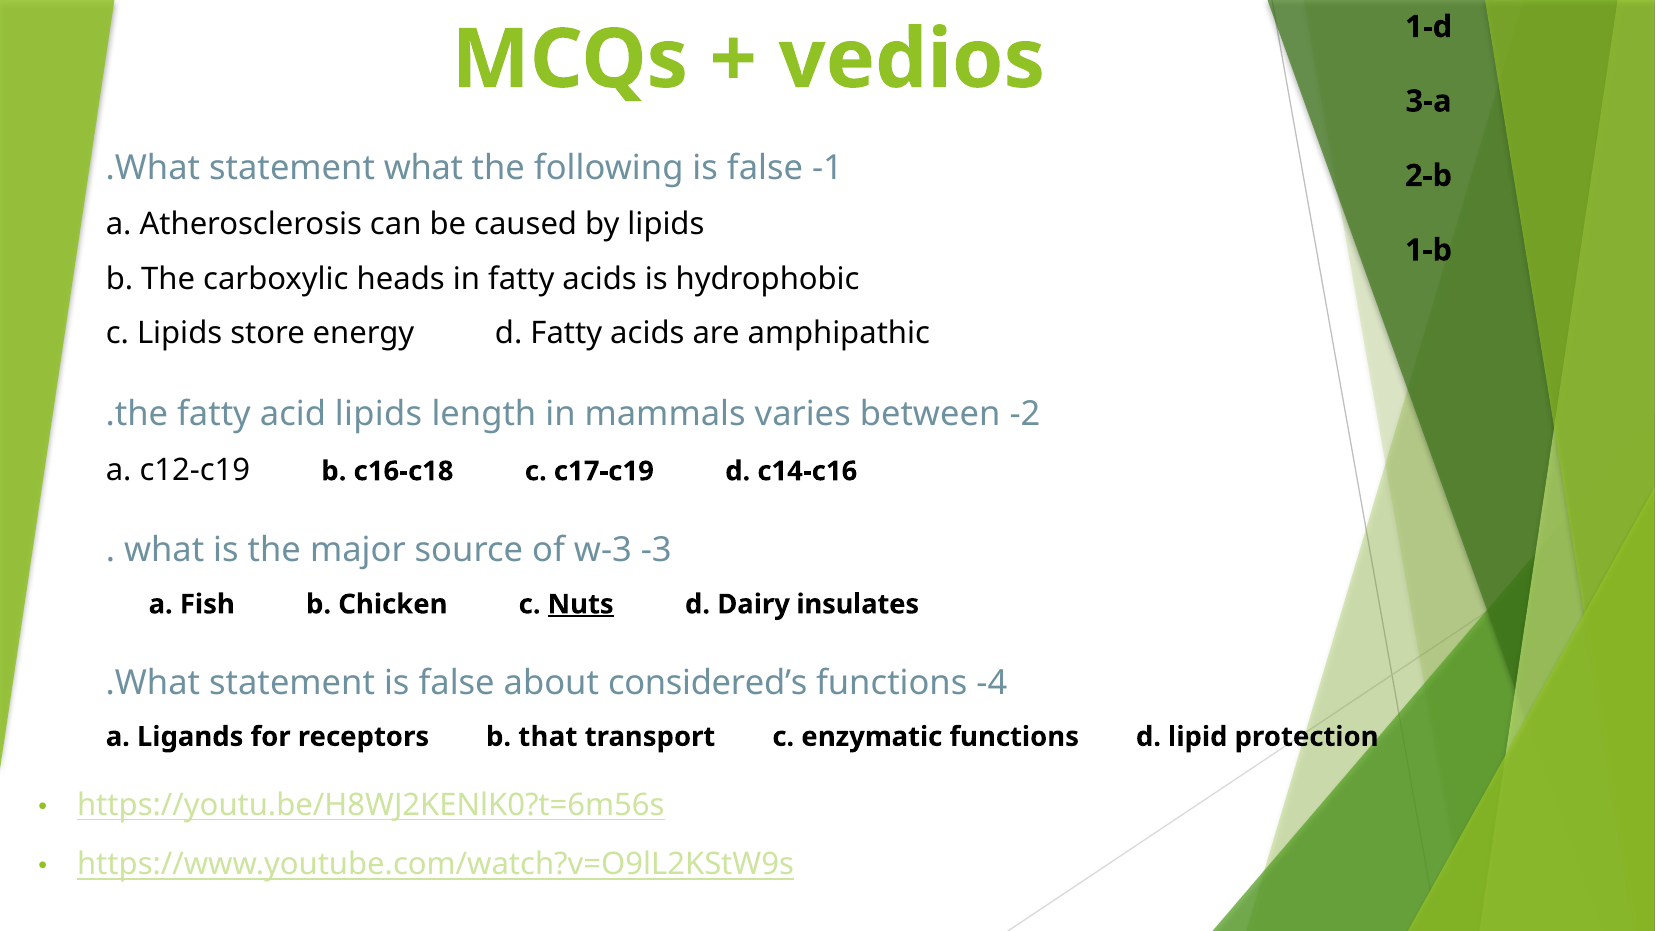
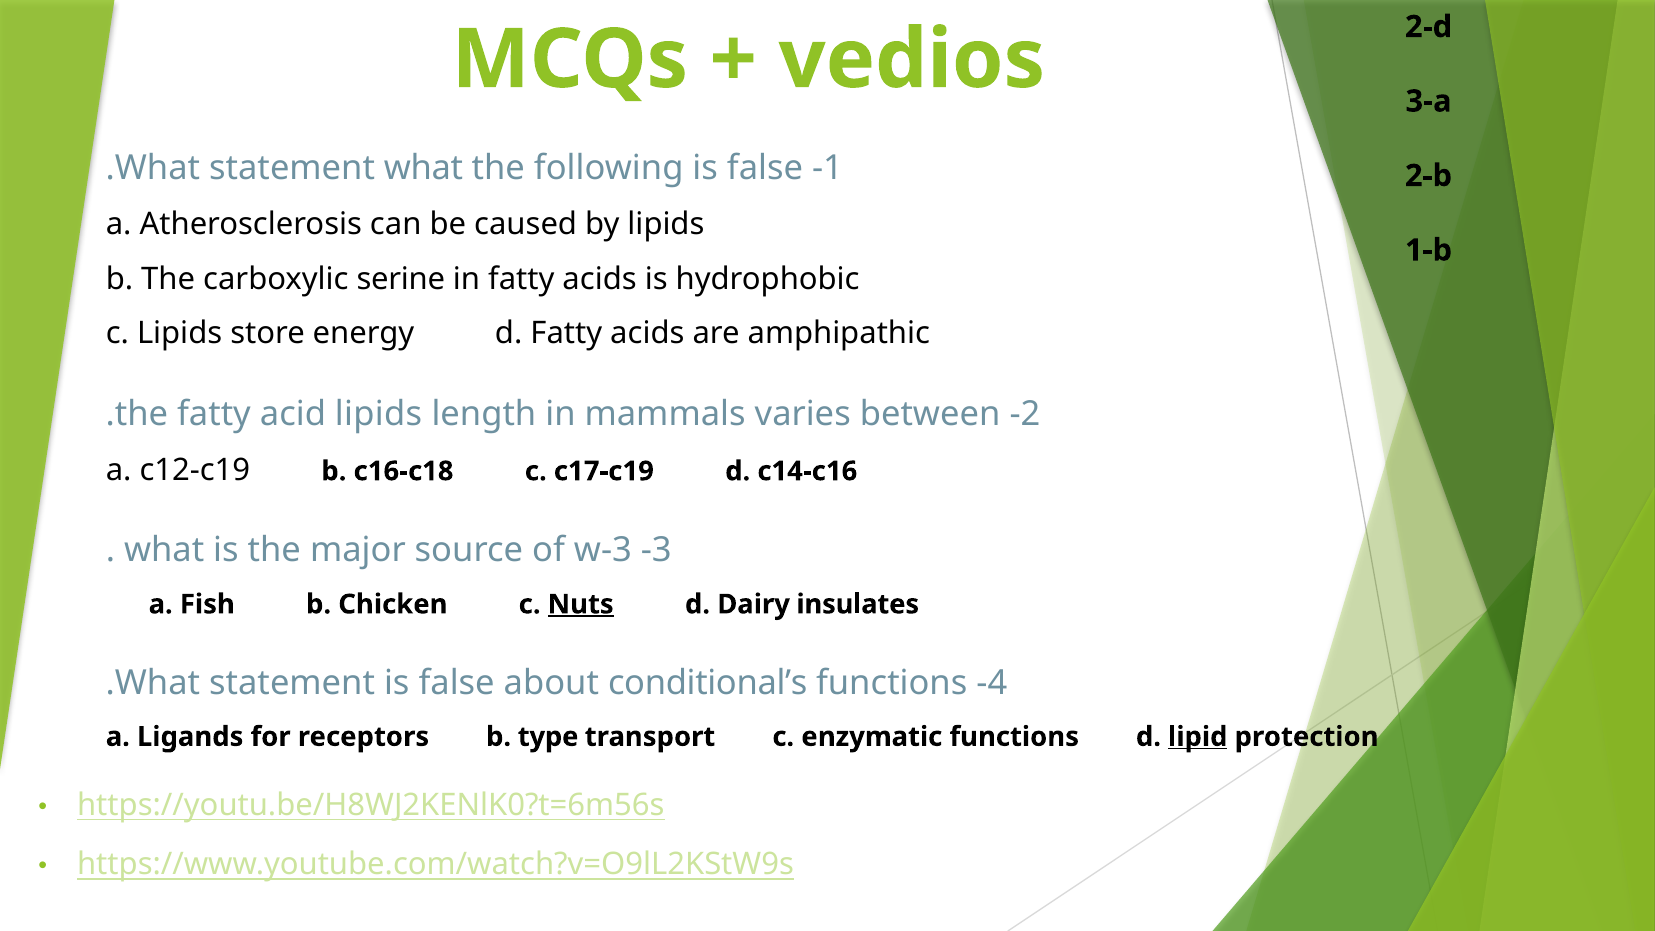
1-d: 1-d -> 2-d
heads: heads -> serine
considered’s: considered’s -> conditional’s
that: that -> type
lipid underline: none -> present
